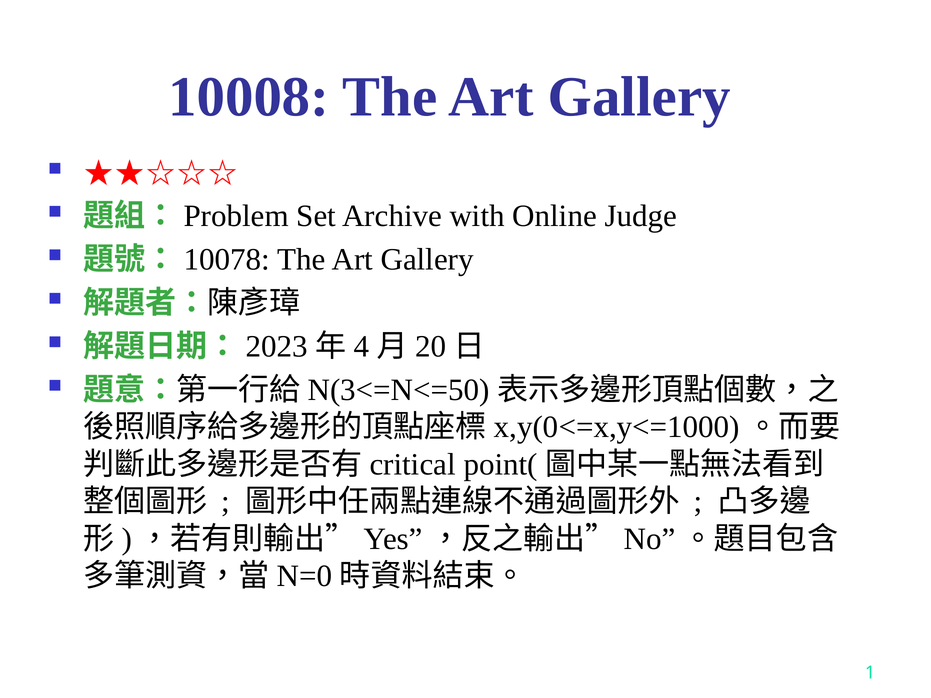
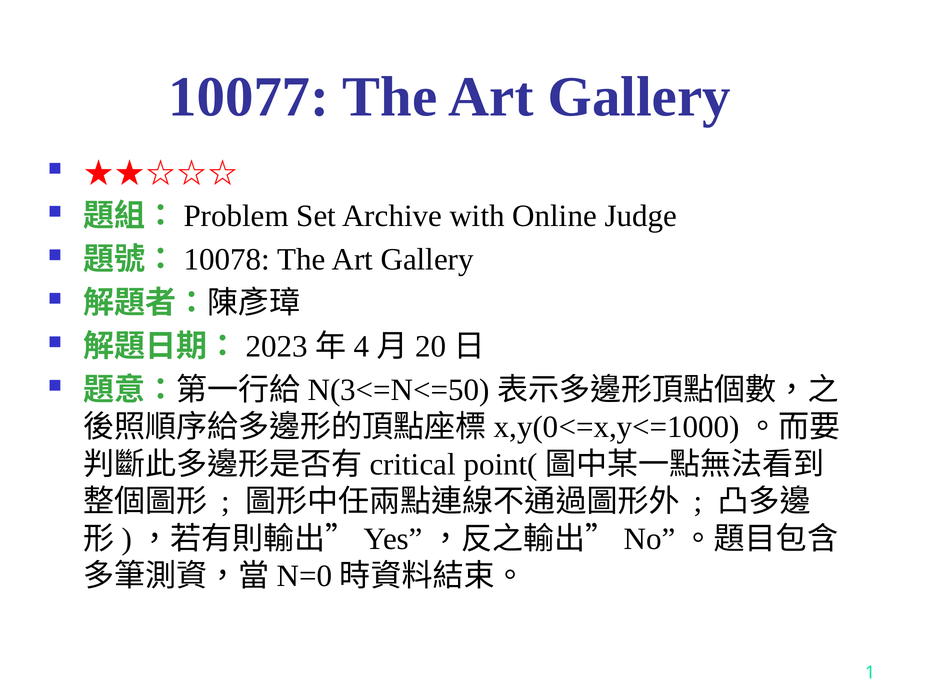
10008: 10008 -> 10077
